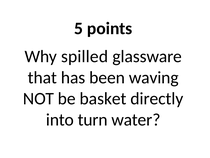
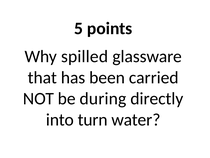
waving: waving -> carried
basket: basket -> during
